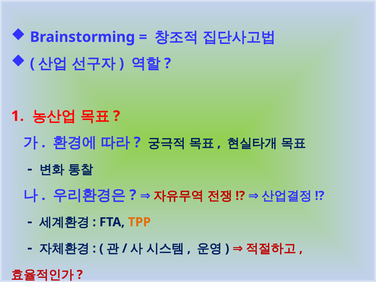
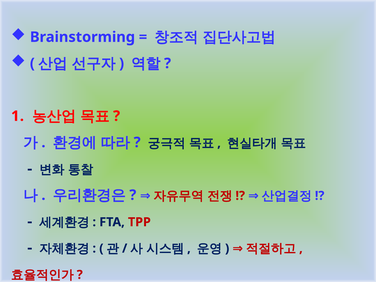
TPP colour: orange -> red
